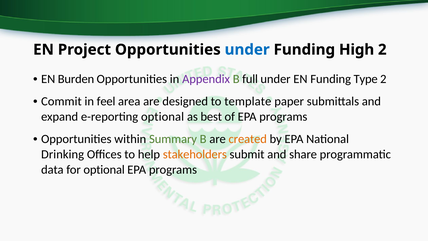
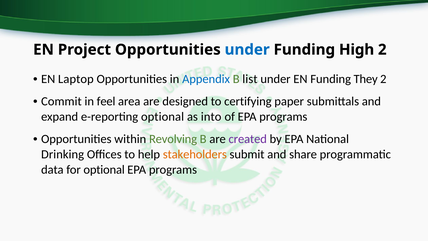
Burden: Burden -> Laptop
Appendix colour: purple -> blue
full: full -> list
Type: Type -> They
template: template -> certifying
best: best -> into
Summary: Summary -> Revolving
created colour: orange -> purple
